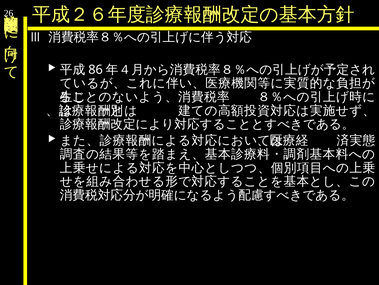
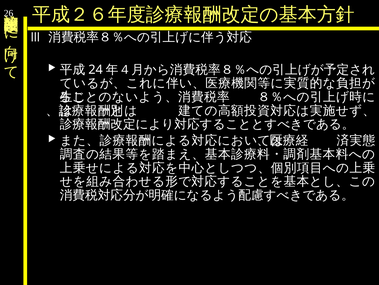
86: 86 -> 24
